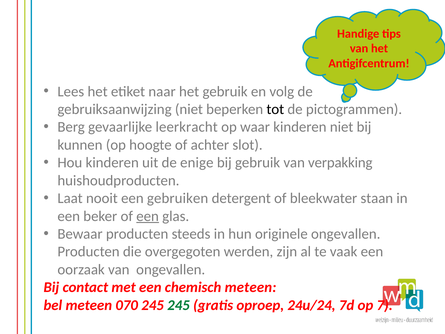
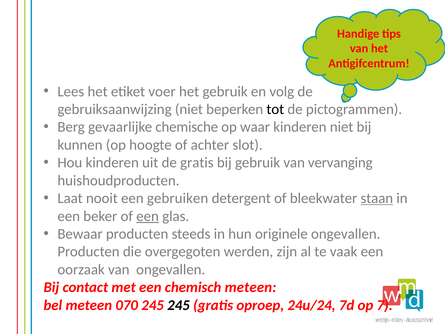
naar: naar -> voer
leerkracht: leerkracht -> chemische
de enige: enige -> gratis
verpakking: verpakking -> vervanging
staan underline: none -> present
245 at (179, 305) colour: green -> black
